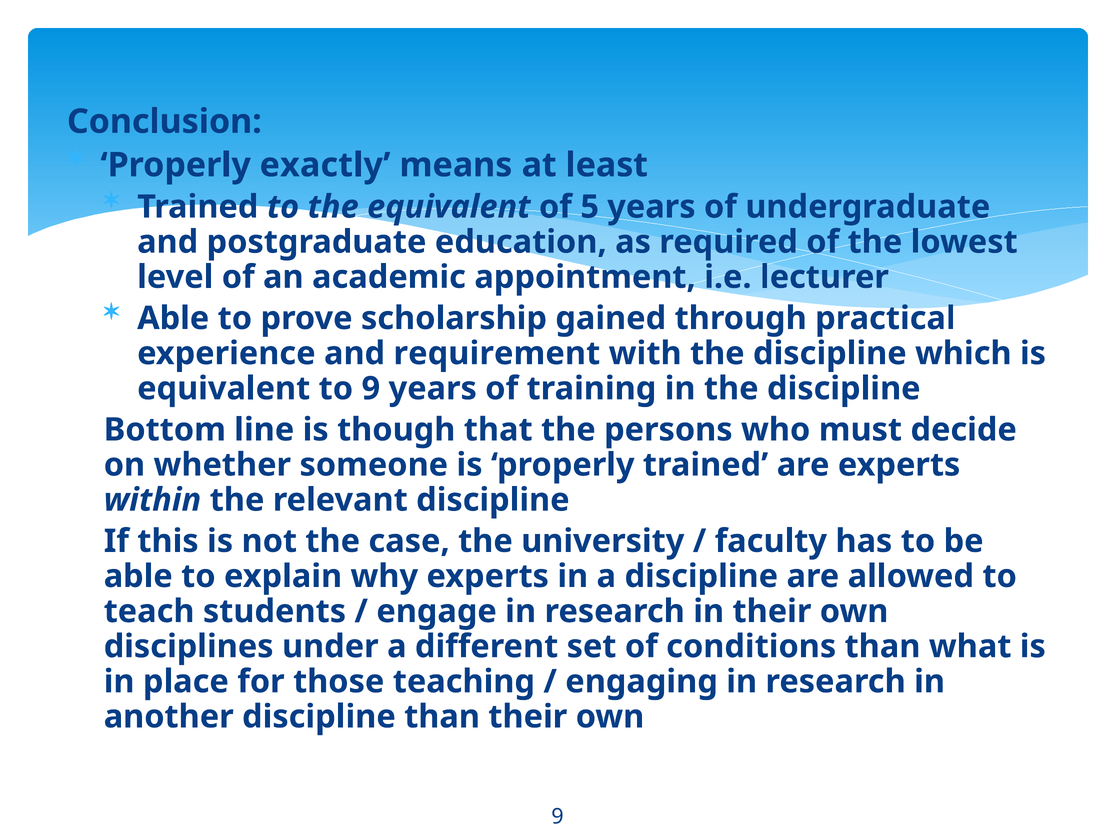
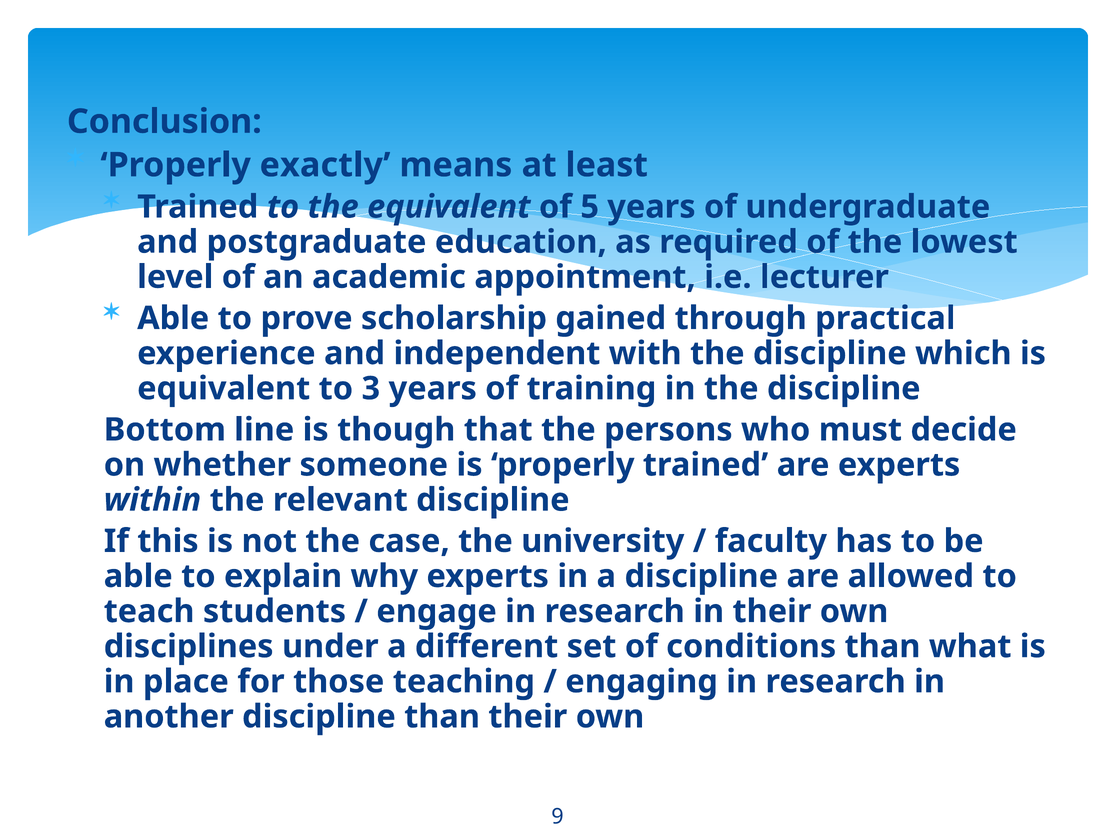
requirement: requirement -> independent
to 9: 9 -> 3
